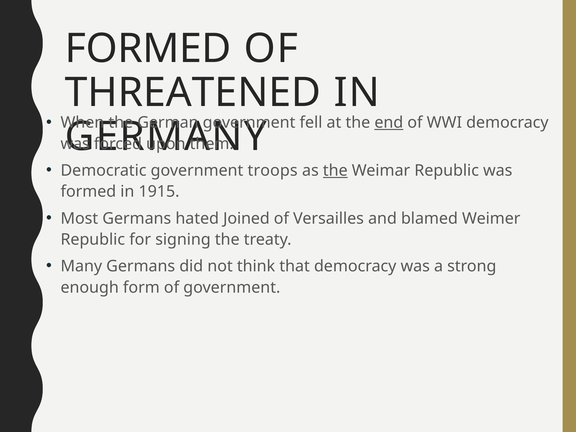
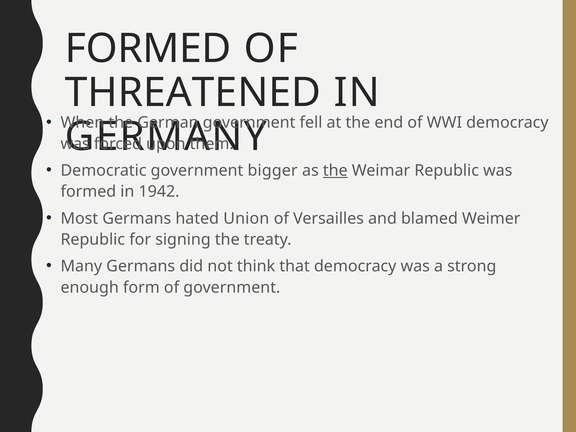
end underline: present -> none
troops: troops -> bigger
1915: 1915 -> 1942
Joined: Joined -> Union
